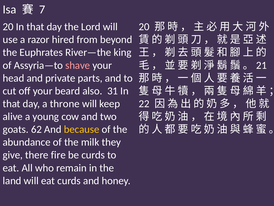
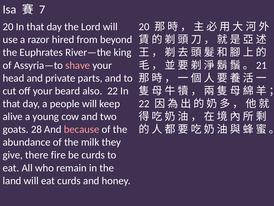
also 31: 31 -> 22
throne: throne -> people
62: 62 -> 28
because colour: yellow -> pink
